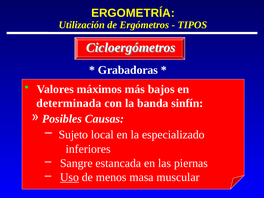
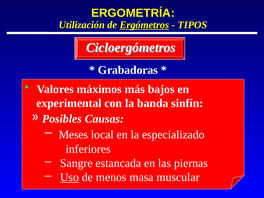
Ergómetros underline: none -> present
determinada: determinada -> experimental
Sujeto: Sujeto -> Meses
